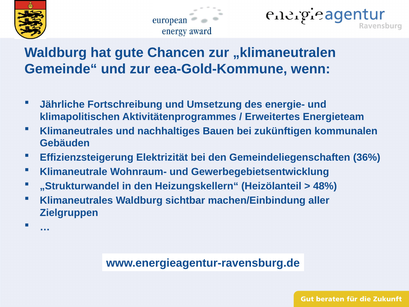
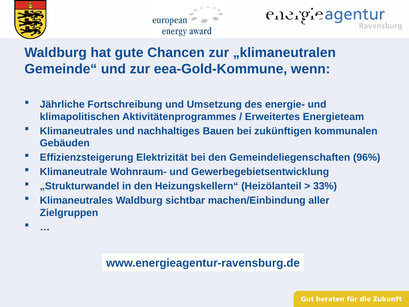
36%: 36% -> 96%
48%: 48% -> 33%
